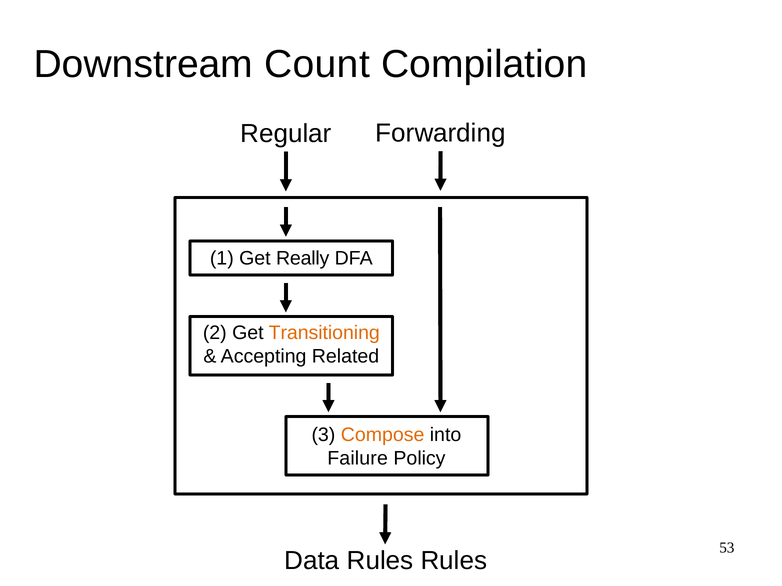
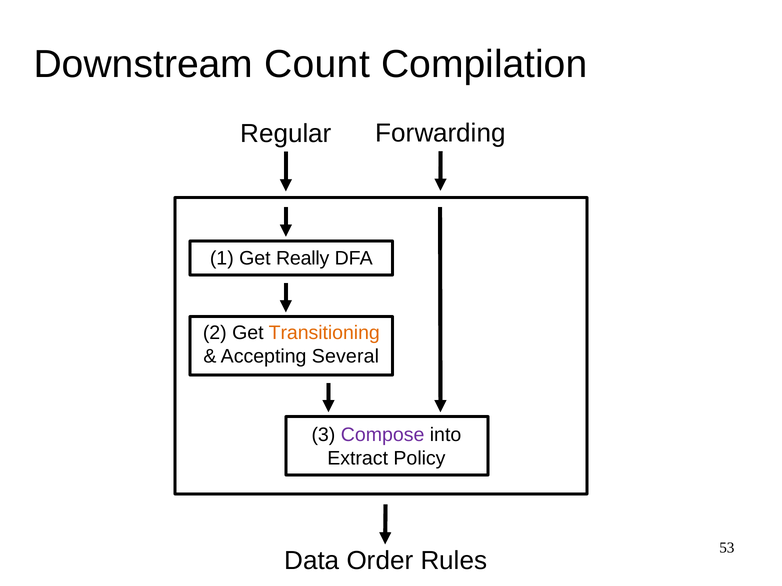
Related: Related -> Several
Compose colour: orange -> purple
Failure: Failure -> Extract
Data Rules: Rules -> Order
